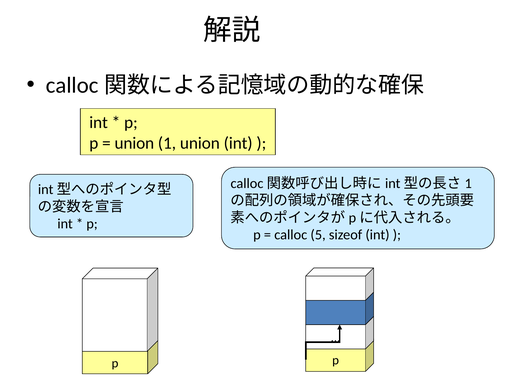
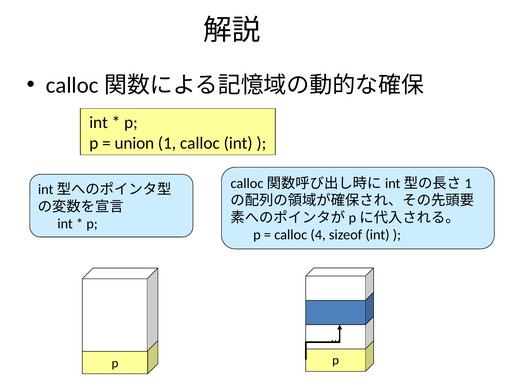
1 union: union -> calloc
5: 5 -> 4
